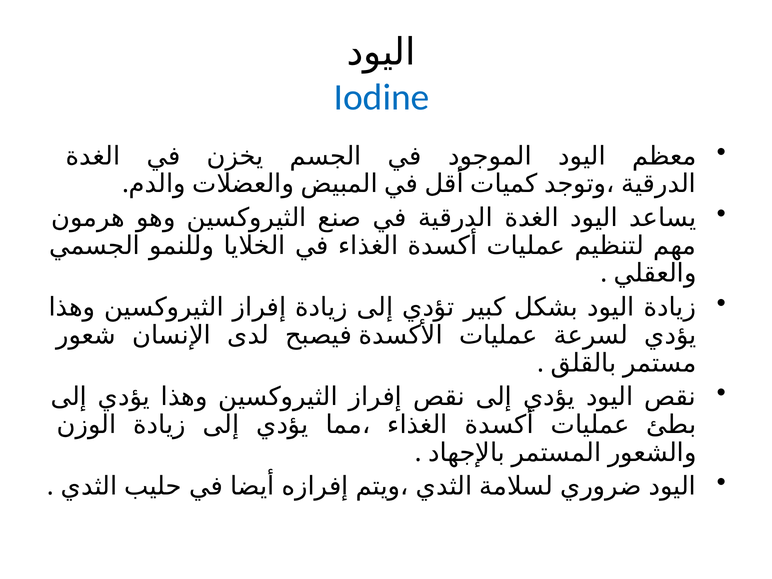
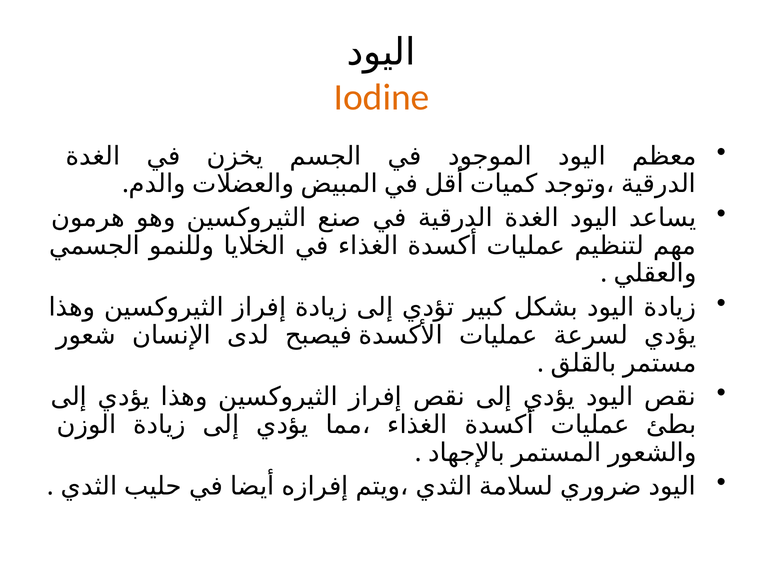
Iodine colour: blue -> orange
